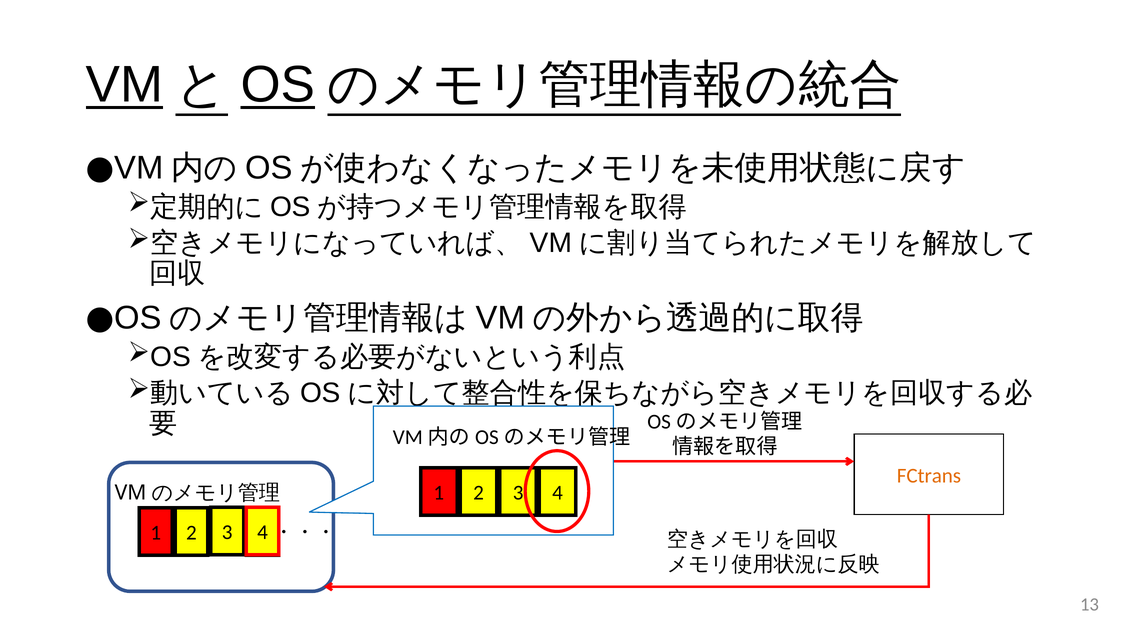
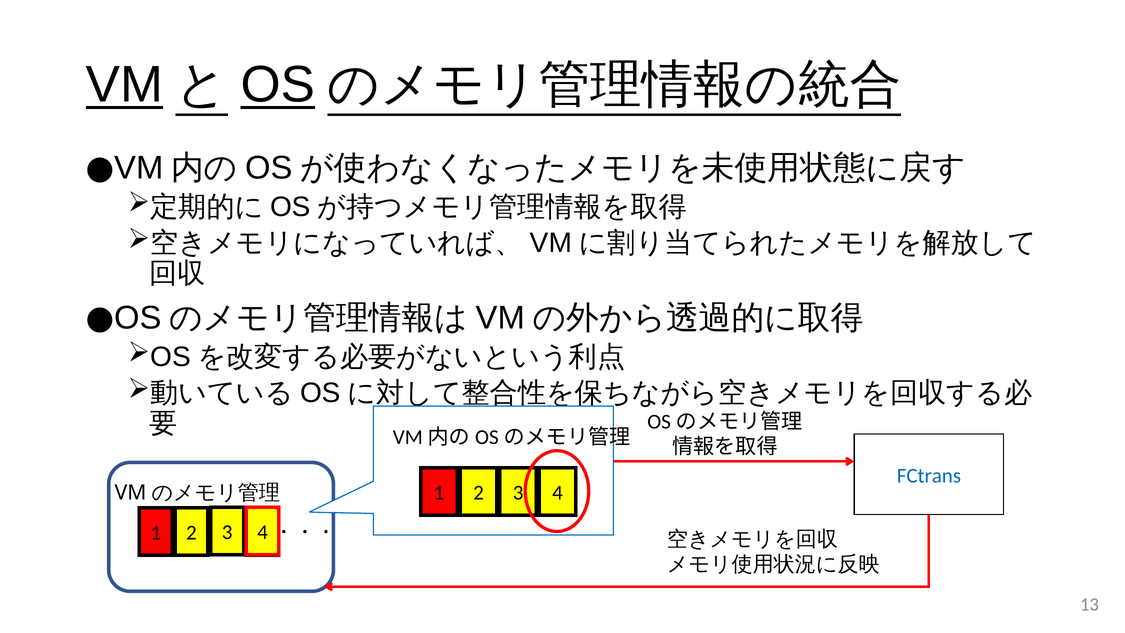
FCtrans colour: orange -> blue
